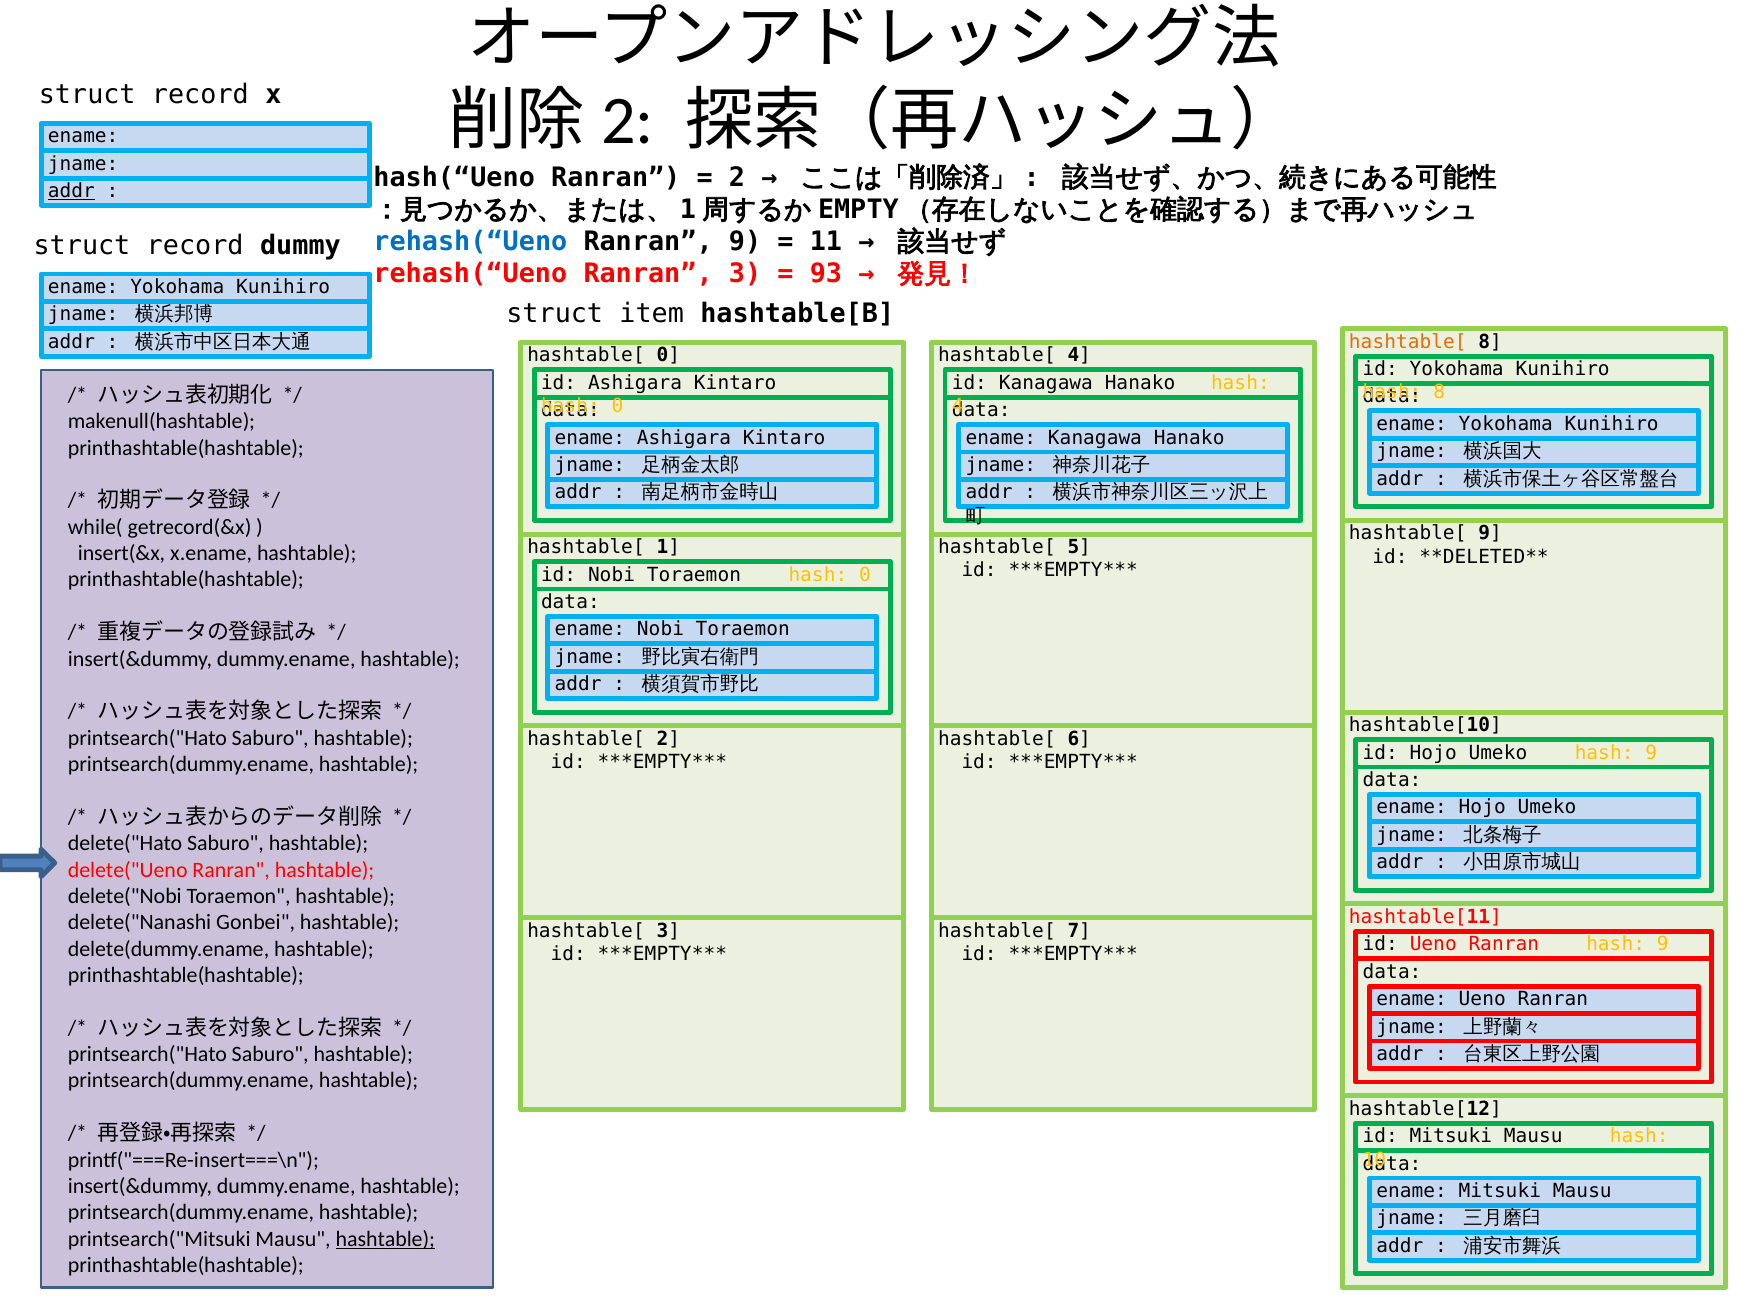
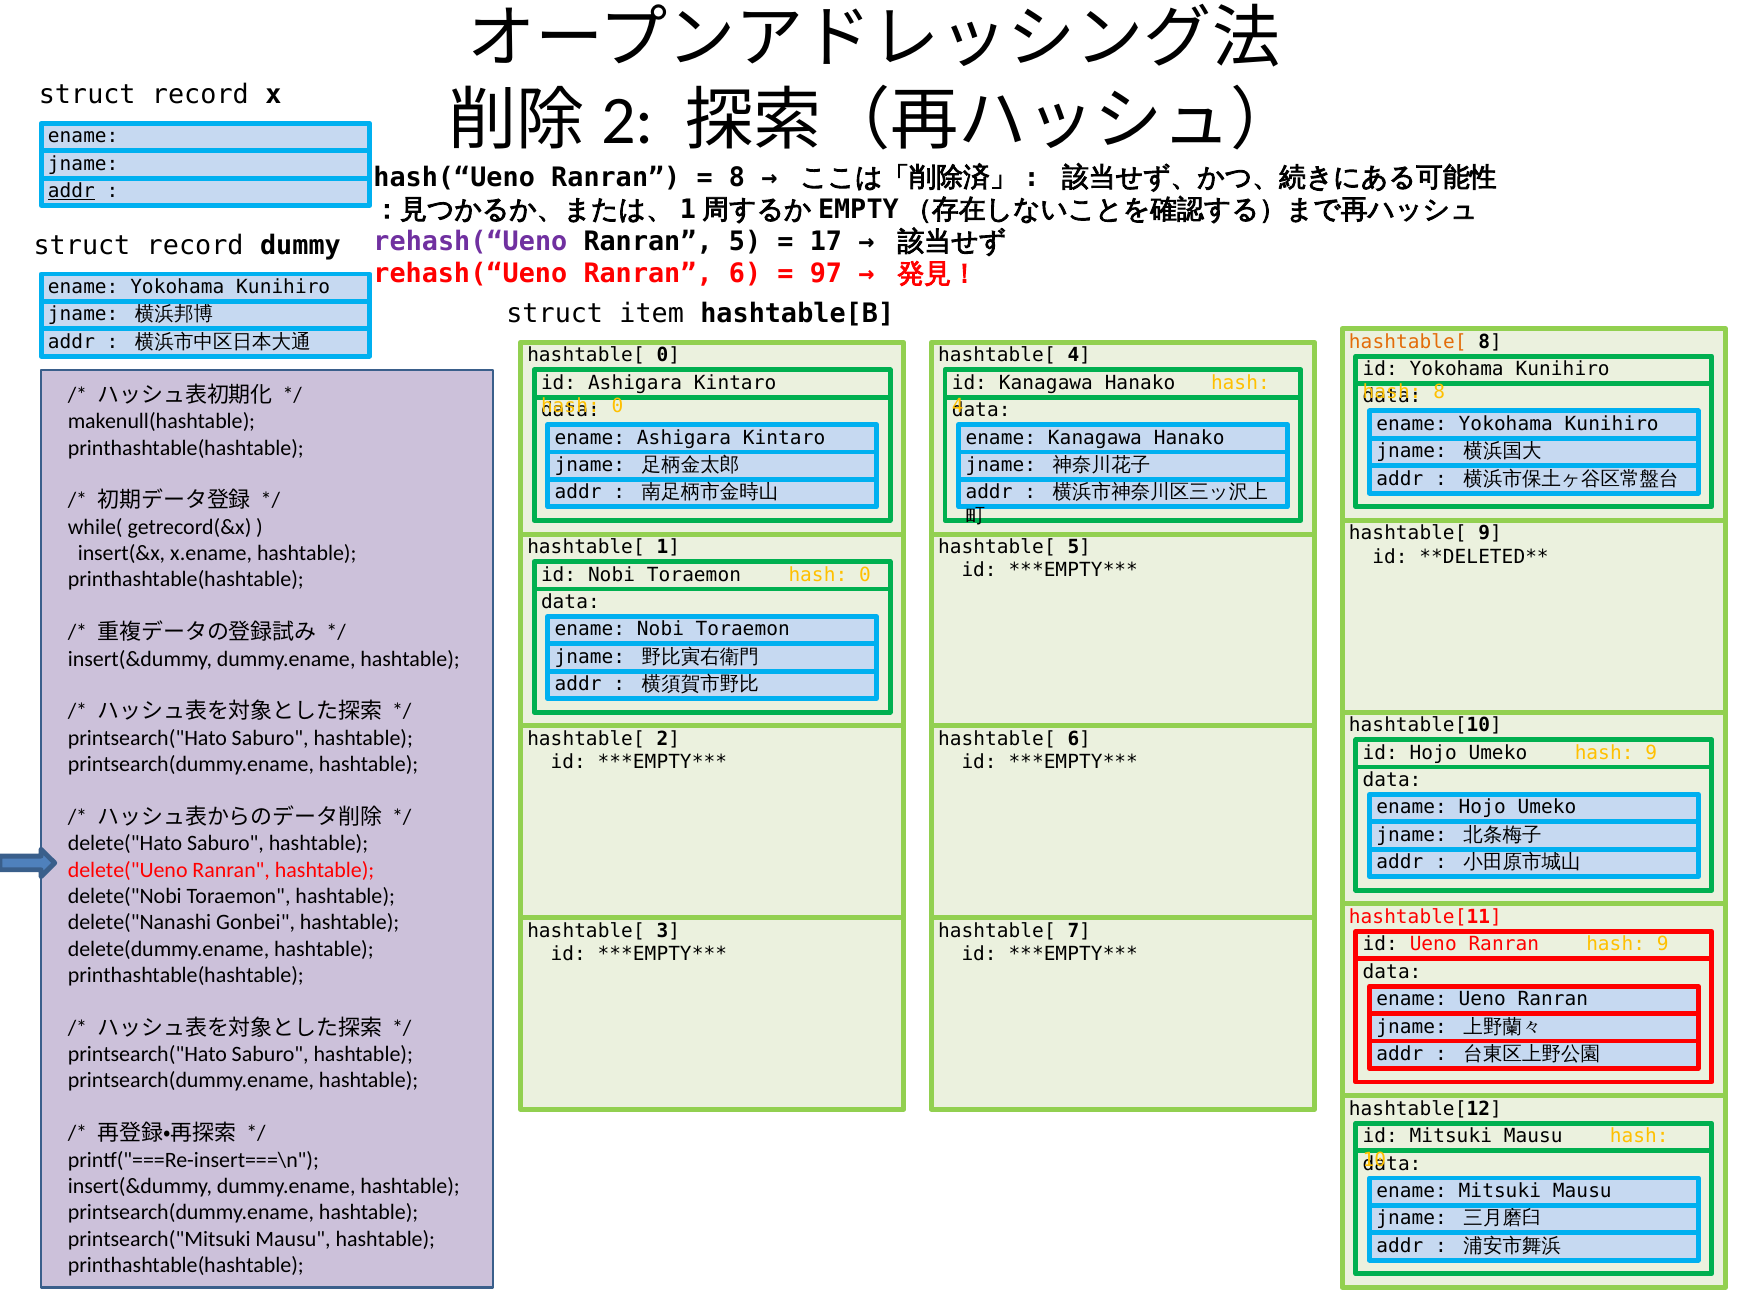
2 at (737, 177): 2 -> 8
rehash(“Ueno at (470, 241) colour: blue -> purple
Ranran 9: 9 -> 5
11: 11 -> 17
Ranran 3: 3 -> 6
93: 93 -> 97
hashtable at (385, 1239) underline: present -> none
